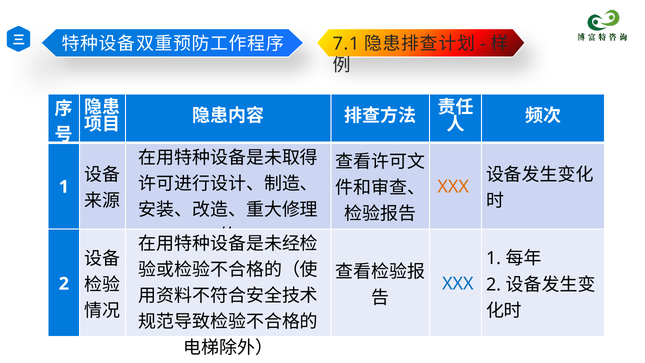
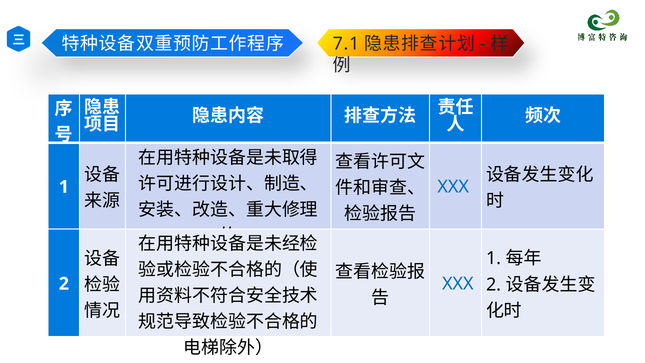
XXX at (453, 187) colour: orange -> blue
